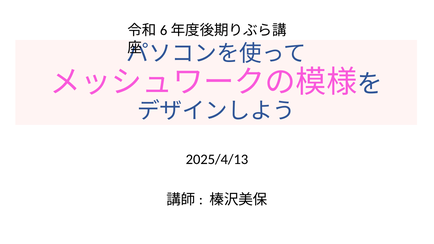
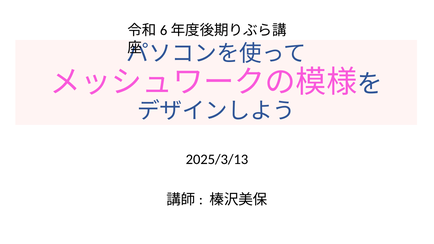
2025/4/13: 2025/4/13 -> 2025/3/13
